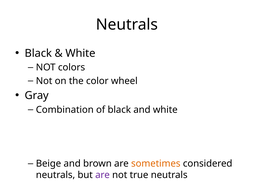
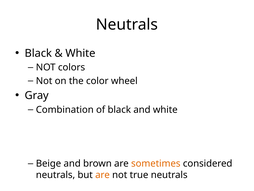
are at (102, 175) colour: purple -> orange
